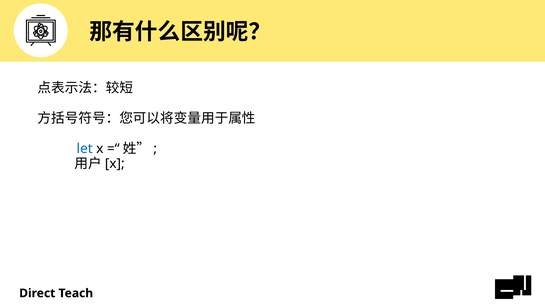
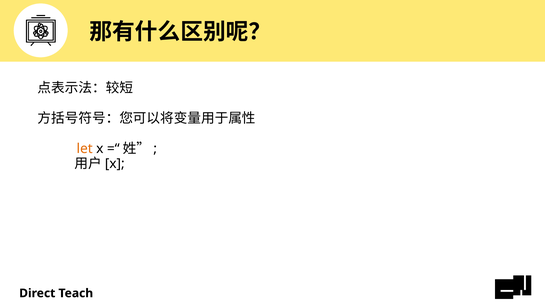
let colour: blue -> orange
